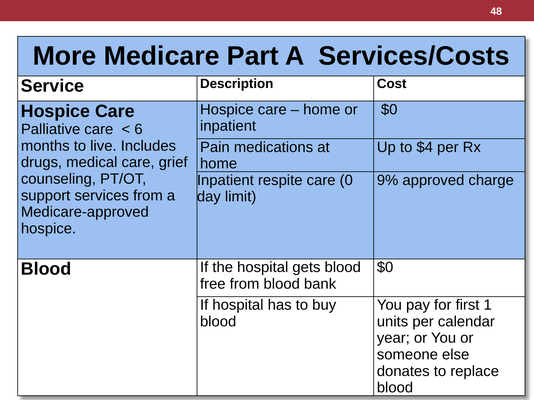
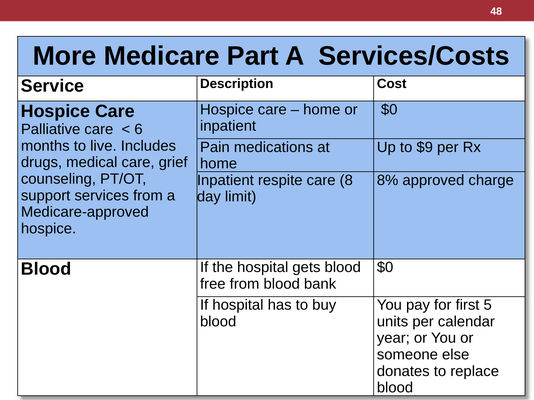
$4: $4 -> $9
0: 0 -> 8
9%: 9% -> 8%
1: 1 -> 5
